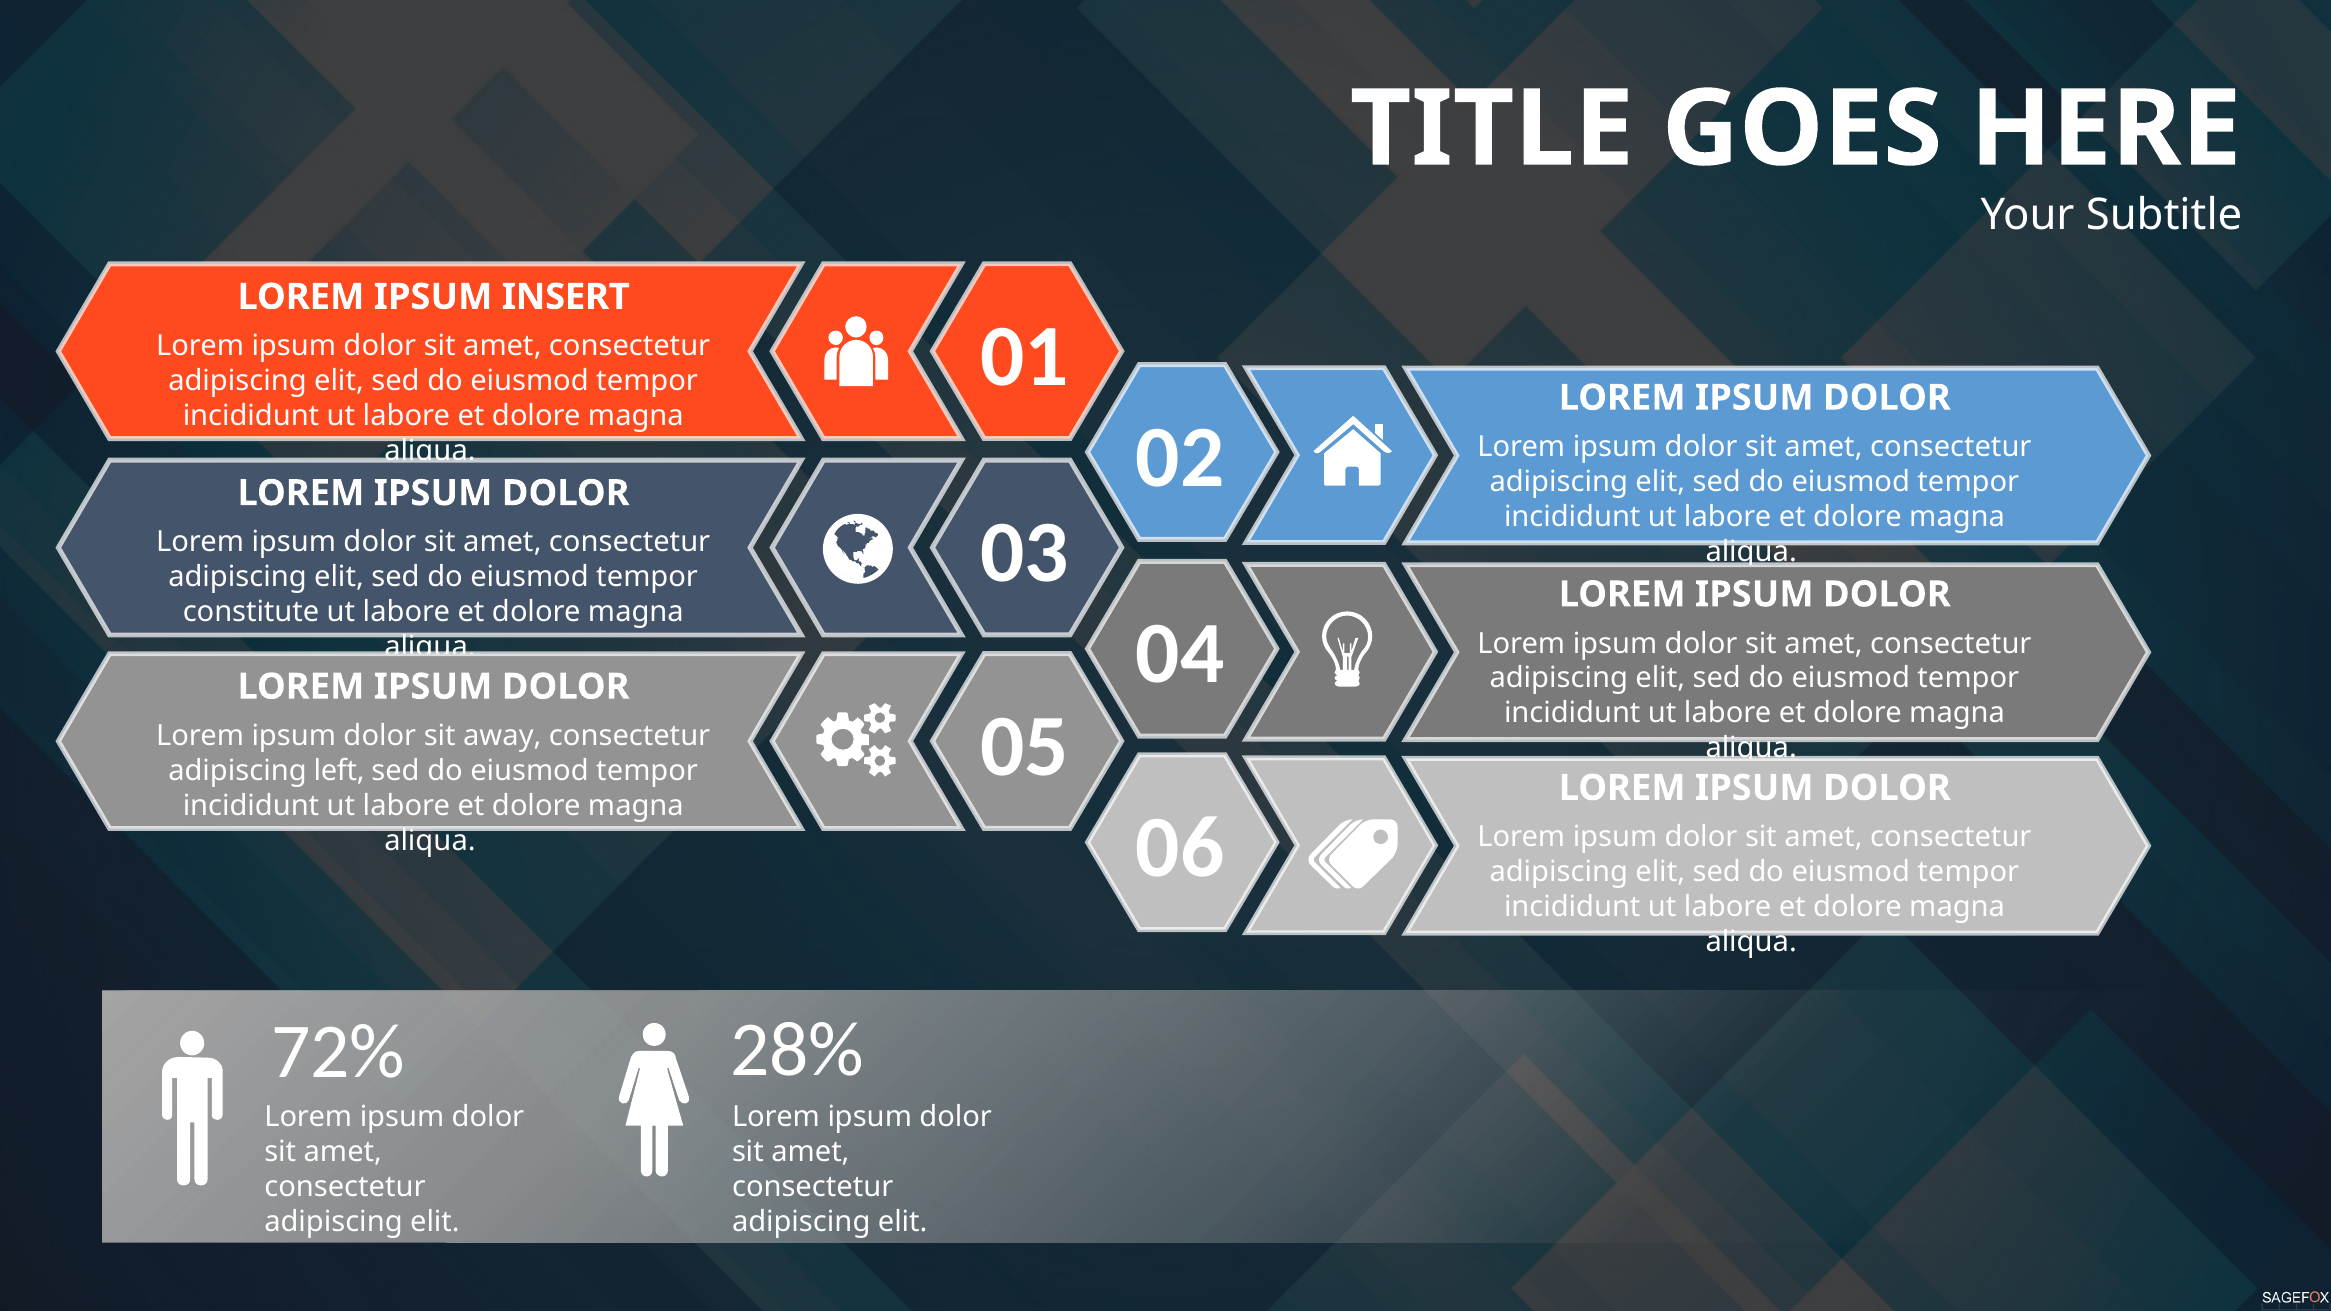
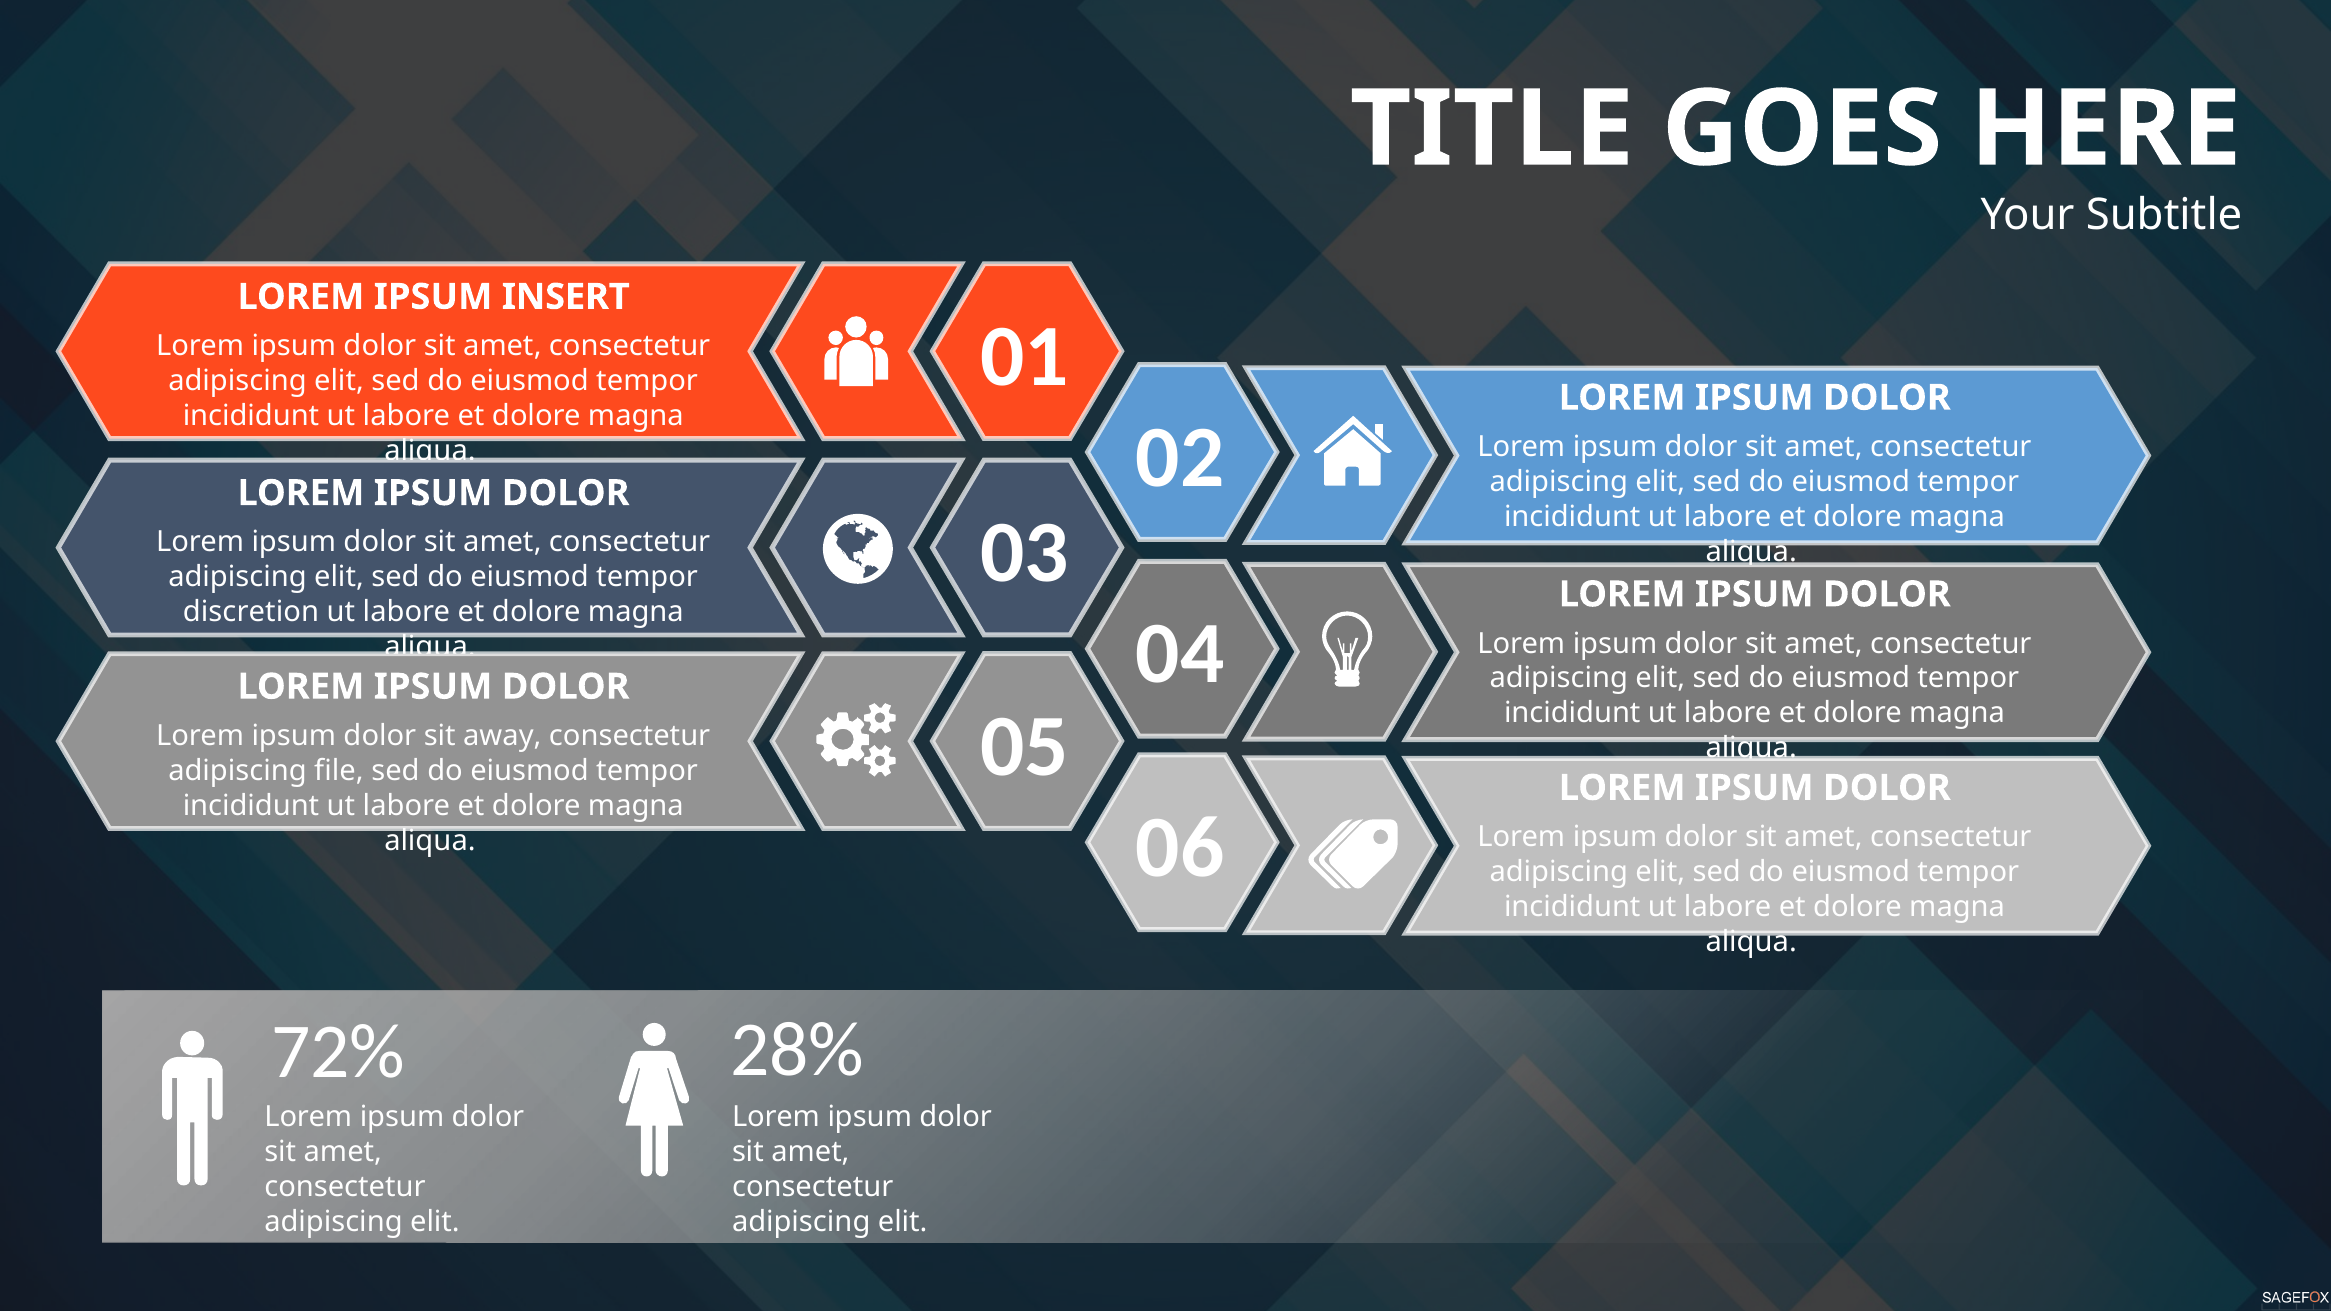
constitute: constitute -> discretion
left: left -> file
